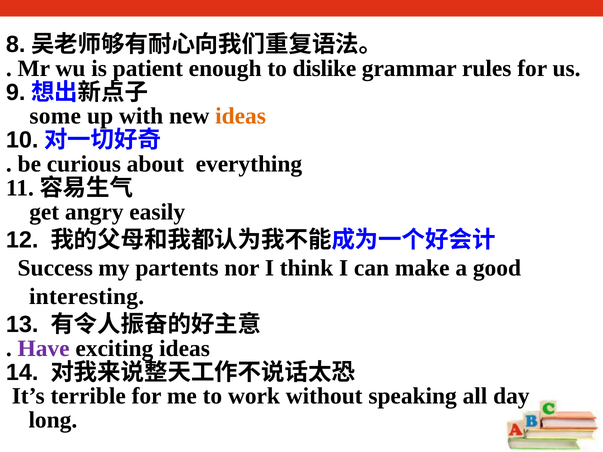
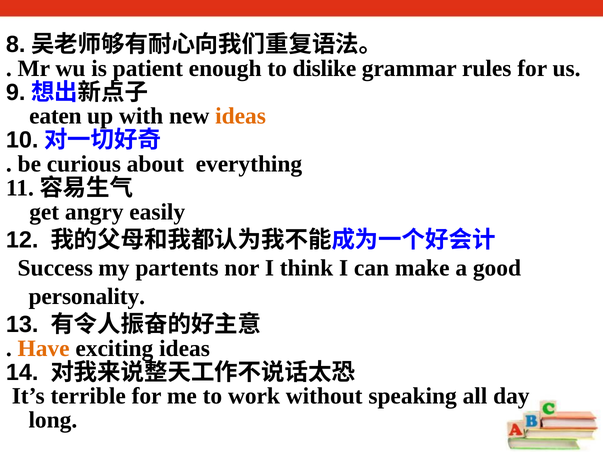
some: some -> eaten
interesting: interesting -> personality
Have colour: purple -> orange
